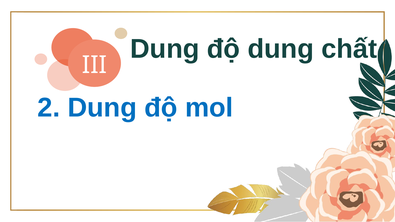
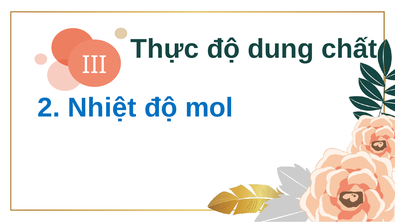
Dung at (165, 49): Dung -> Thực
2 Dung: Dung -> Nhiệt
